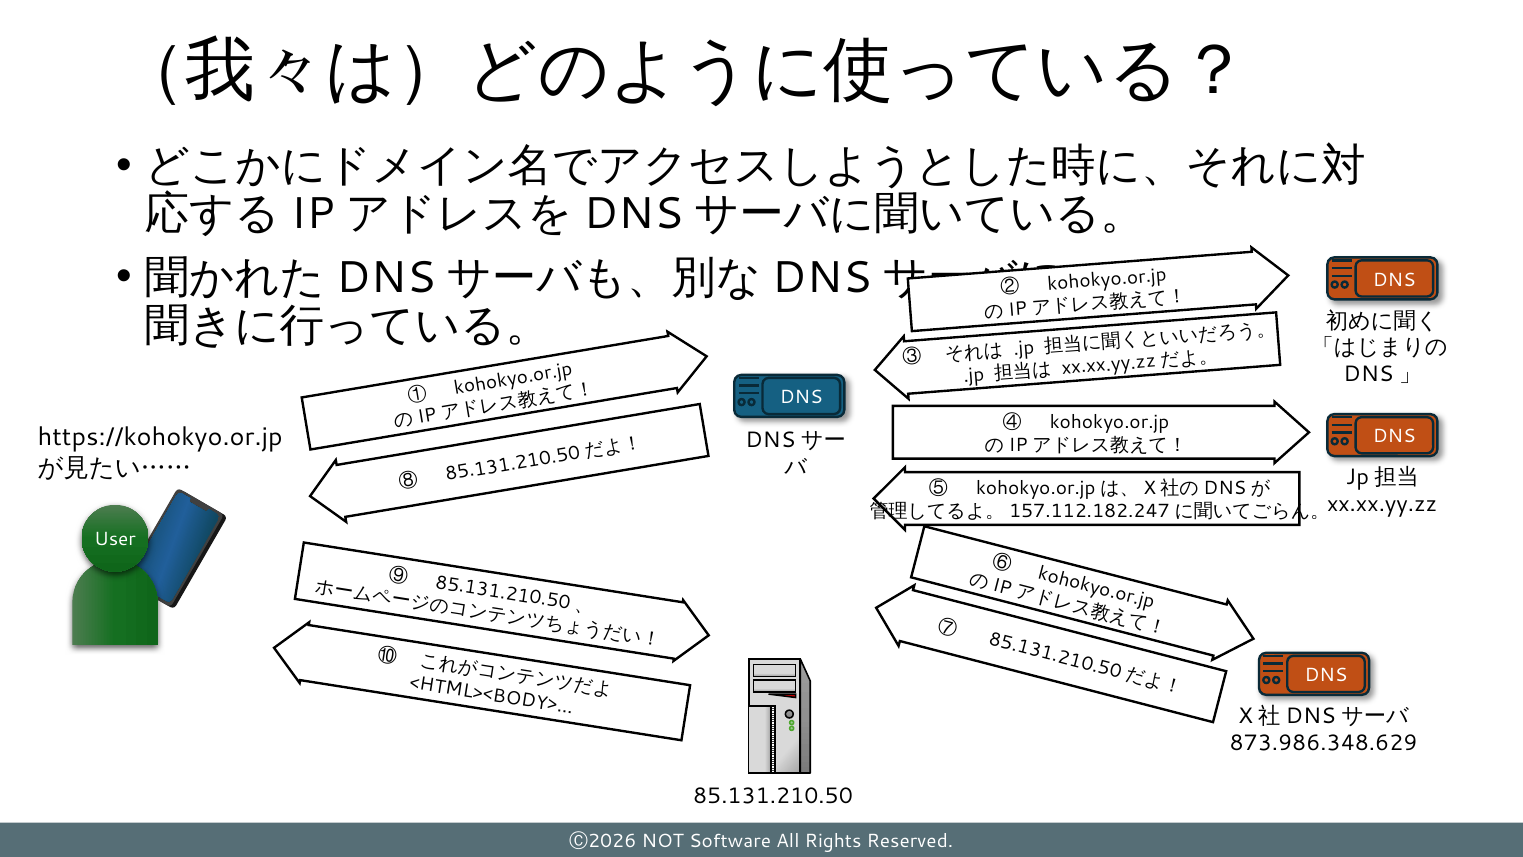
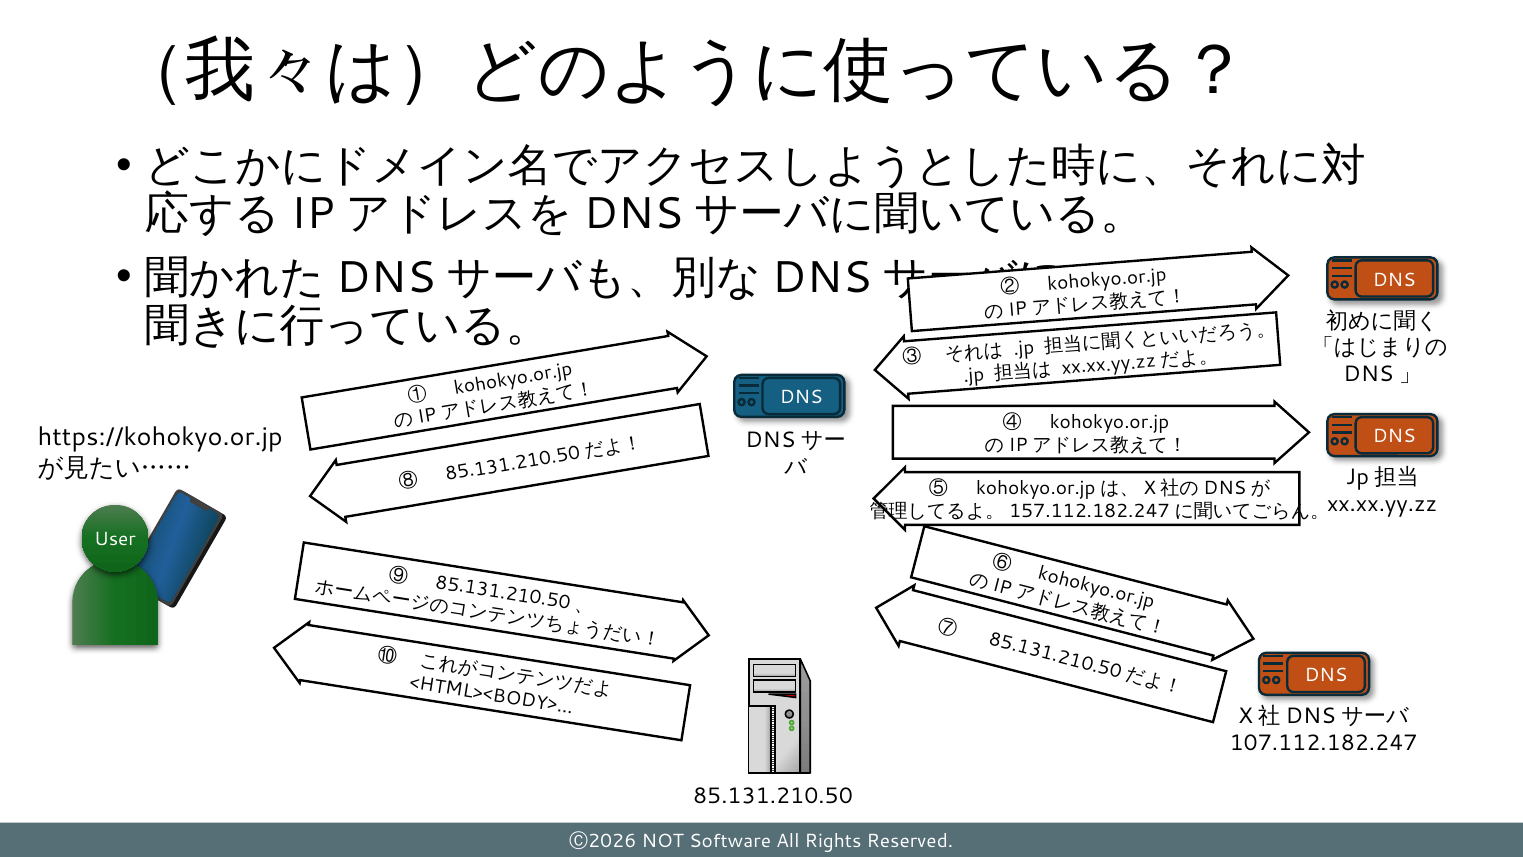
873.986.348.629: 873.986.348.629 -> 107.112.182.247
